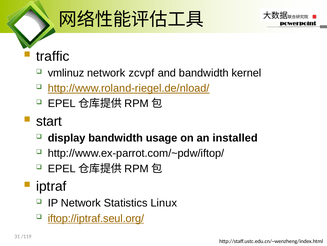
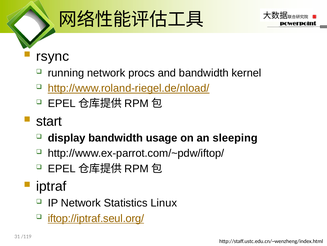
traffic: traffic -> rsync
vmlinuz: vmlinuz -> running
zcvpf: zcvpf -> procs
installed: installed -> sleeping
